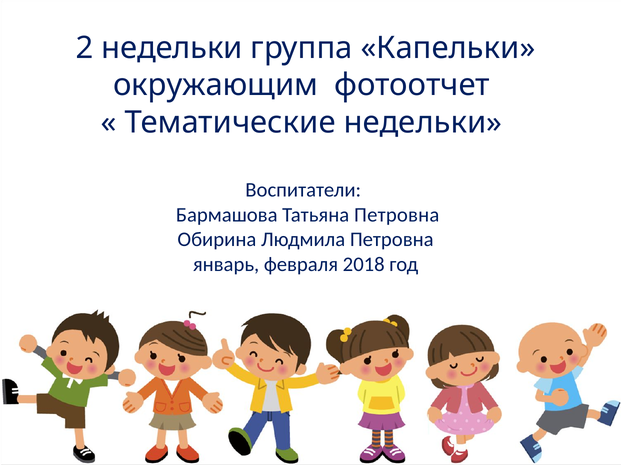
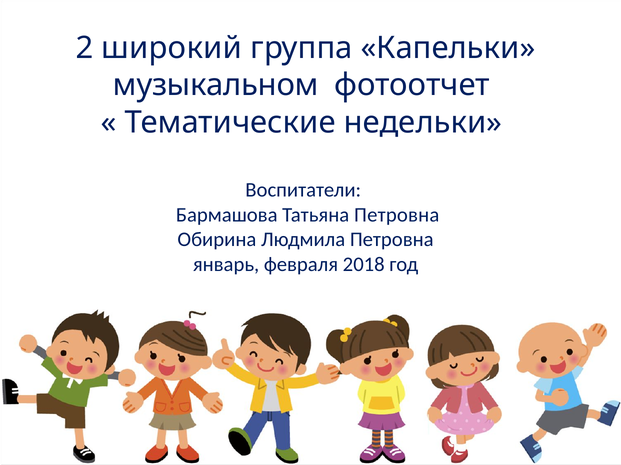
2 недельки: недельки -> широкий
окружающим: окружающим -> музыкальном
